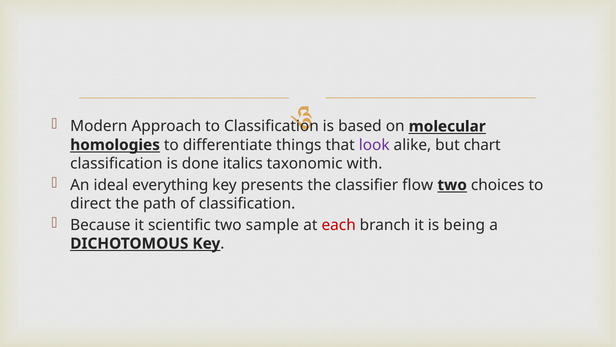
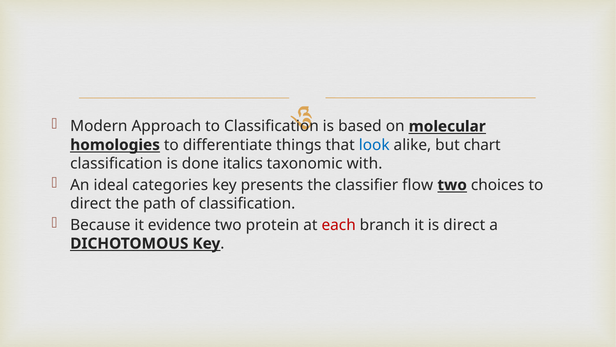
look colour: purple -> blue
everything: everything -> categories
scientific: scientific -> evidence
sample: sample -> protein
is being: being -> direct
